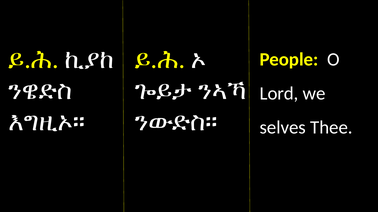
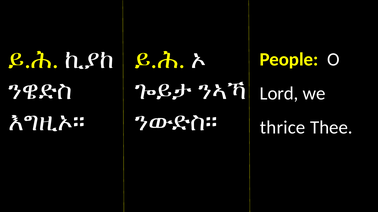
selves: selves -> thrice
